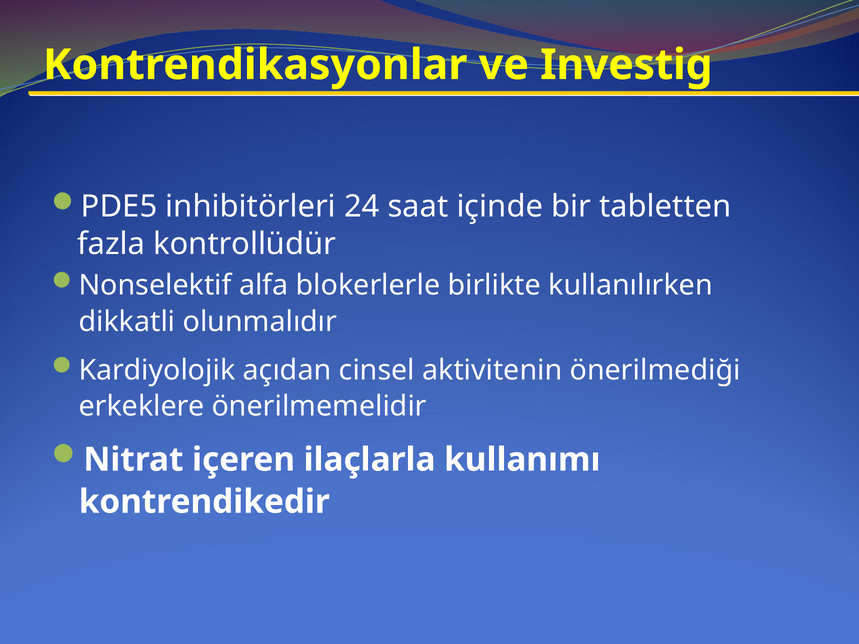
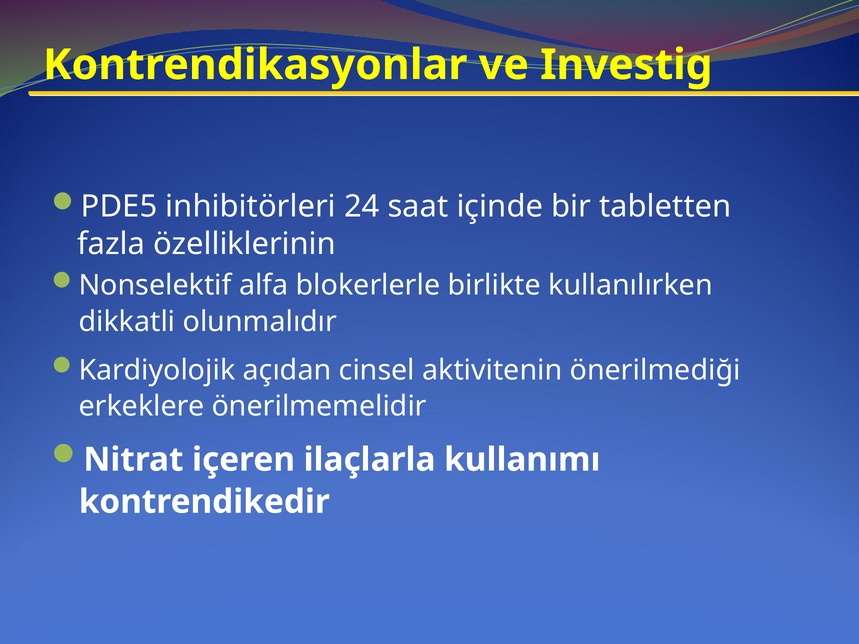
kontrollüdür: kontrollüdür -> özelliklerinin
